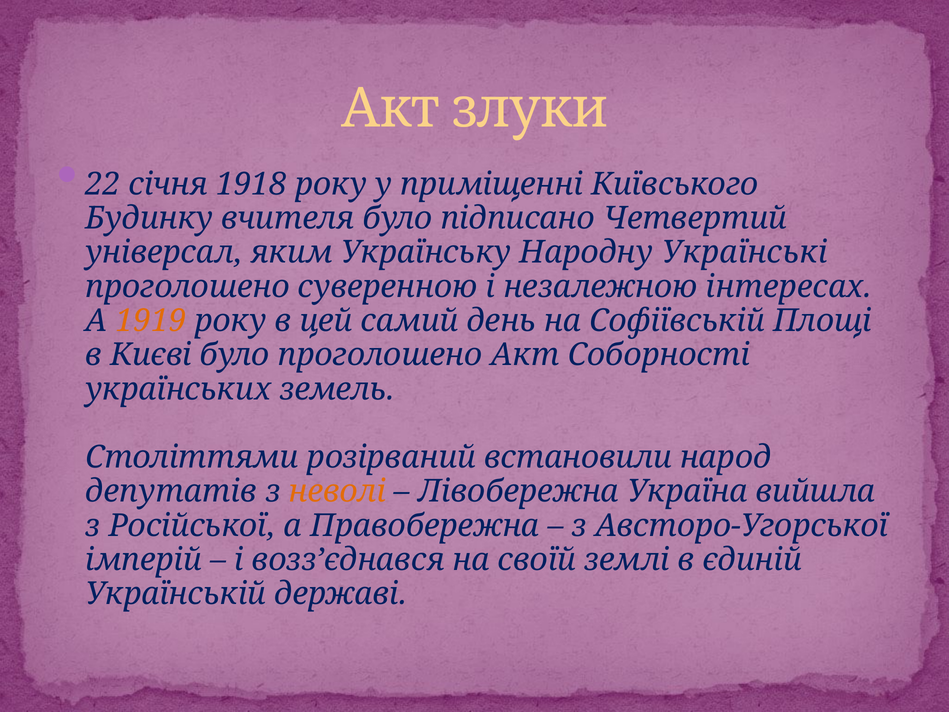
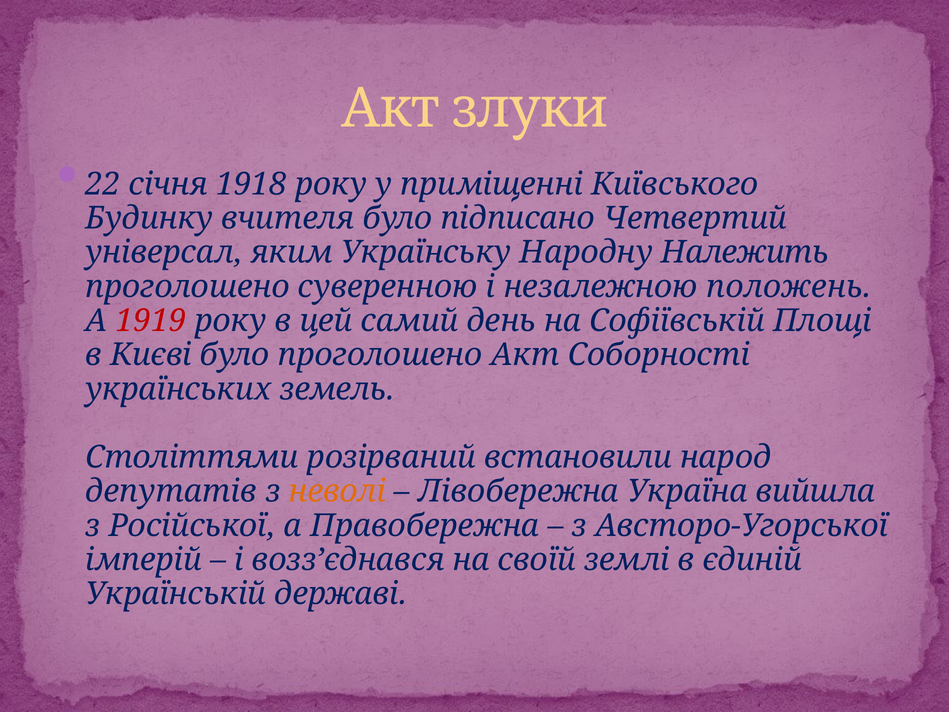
Українські: Українські -> Належить
інтересах: інтересах -> положень
1919 colour: orange -> red
